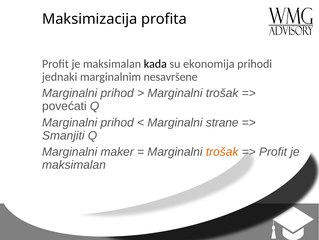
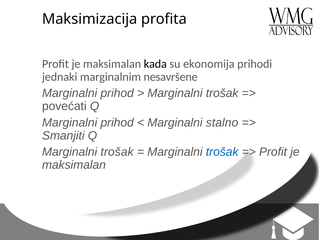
strane: strane -> stalno
maker at (117, 151): maker -> trošak
trošak at (222, 151) colour: orange -> blue
